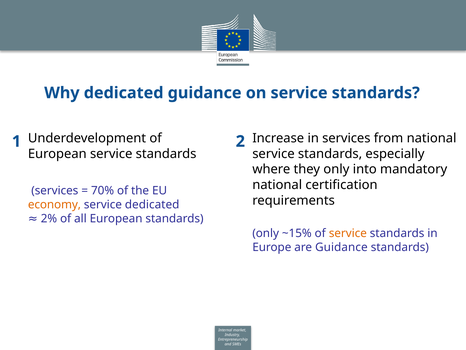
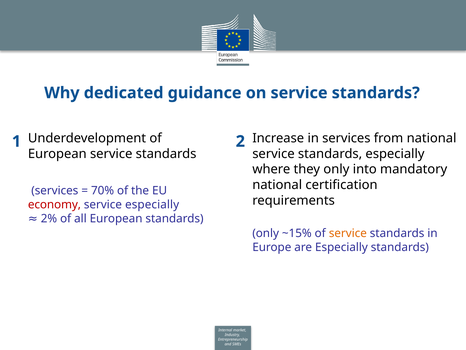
economy colour: orange -> red
service dedicated: dedicated -> especially
are Guidance: Guidance -> Especially
